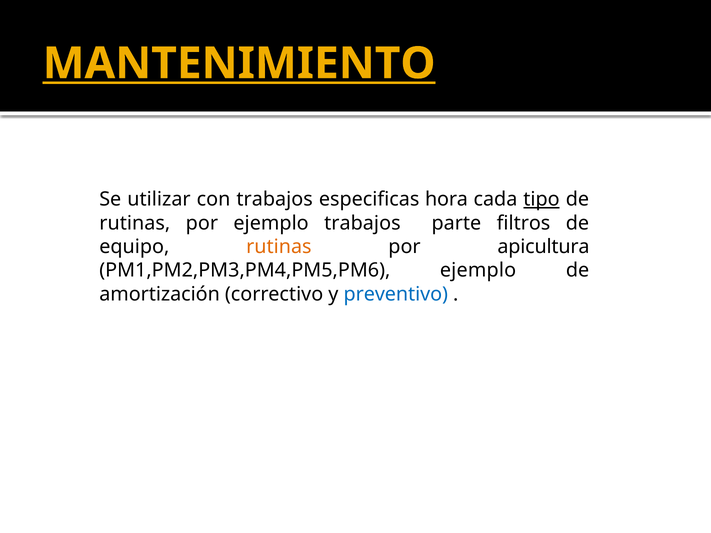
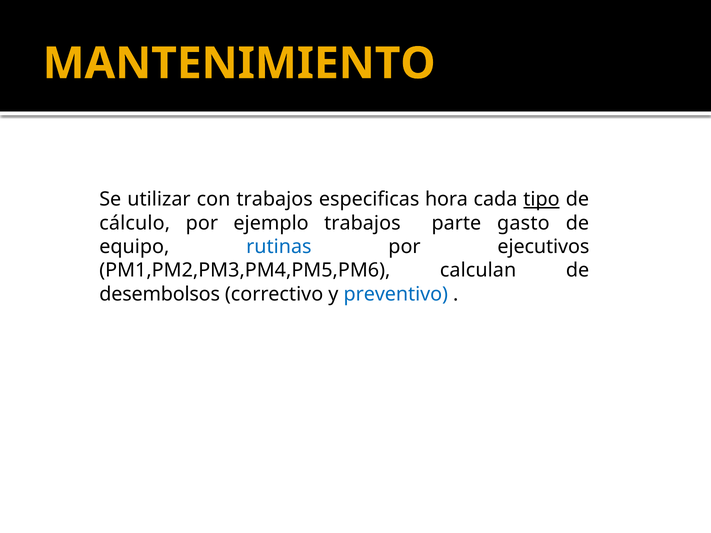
MANTENIMIENTO underline: present -> none
rutinas at (135, 223): rutinas -> cálculo
filtros: filtros -> gasto
rutinas at (279, 247) colour: orange -> blue
apicultura: apicultura -> ejecutivos
PM1,PM2,PM3,PM4,PM5,PM6 ejemplo: ejemplo -> calculan
amortización: amortización -> desembolsos
